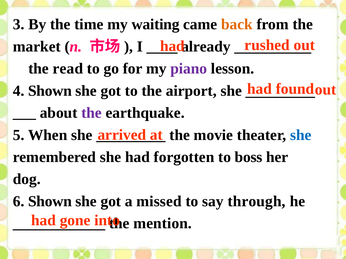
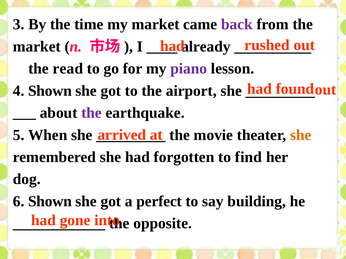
my waiting: waiting -> market
back colour: orange -> purple
she at (301, 135) colour: blue -> orange
boss: boss -> find
missed: missed -> perfect
through: through -> building
mention: mention -> opposite
